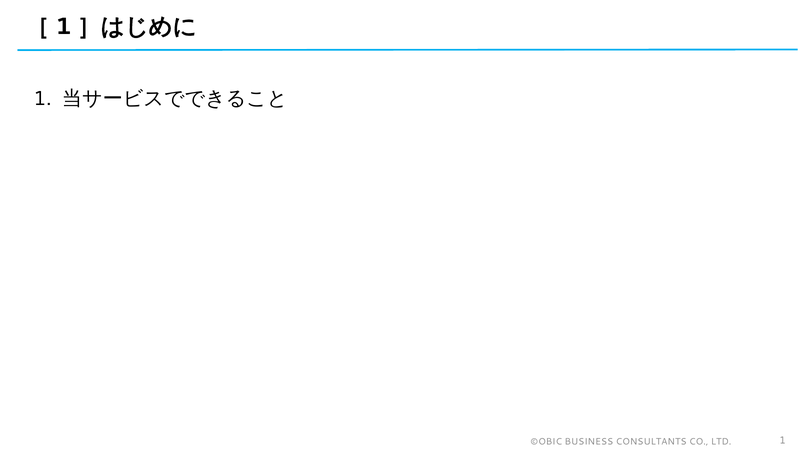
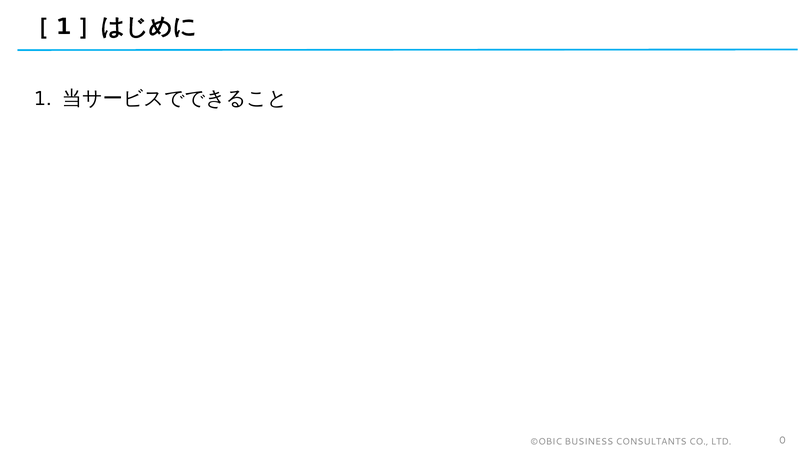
LTD 1: 1 -> 0
